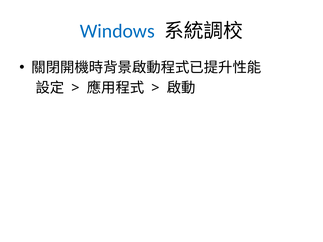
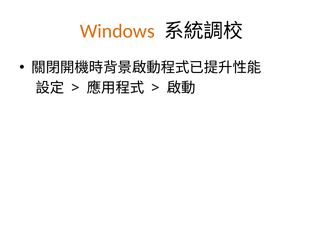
Windows colour: blue -> orange
